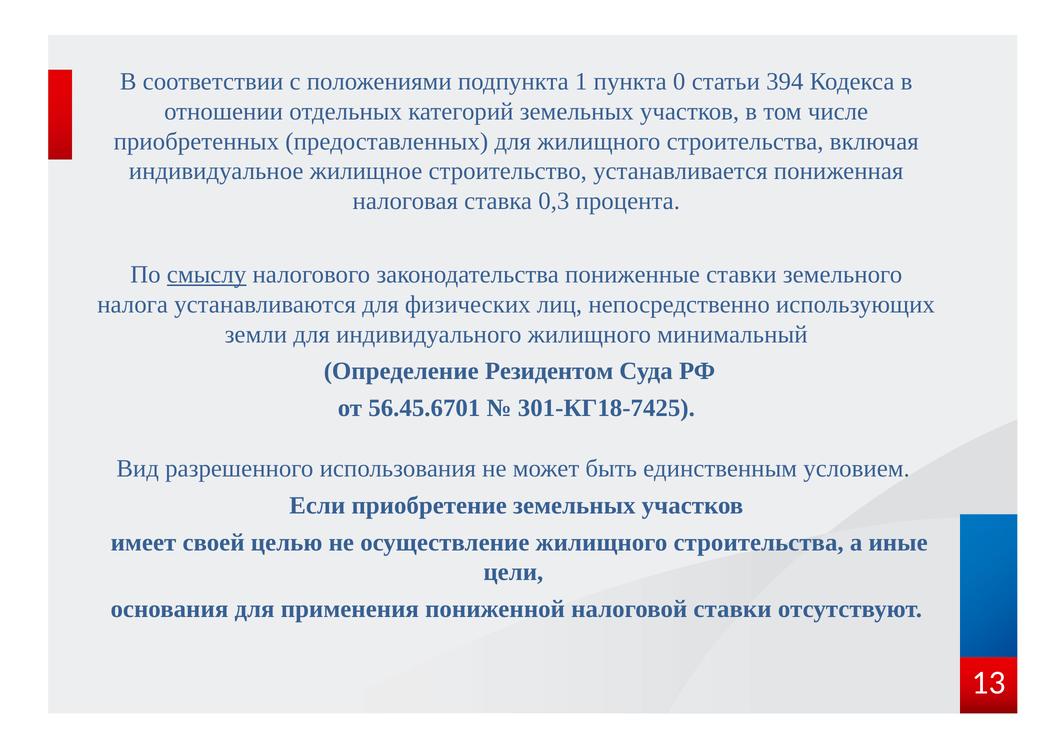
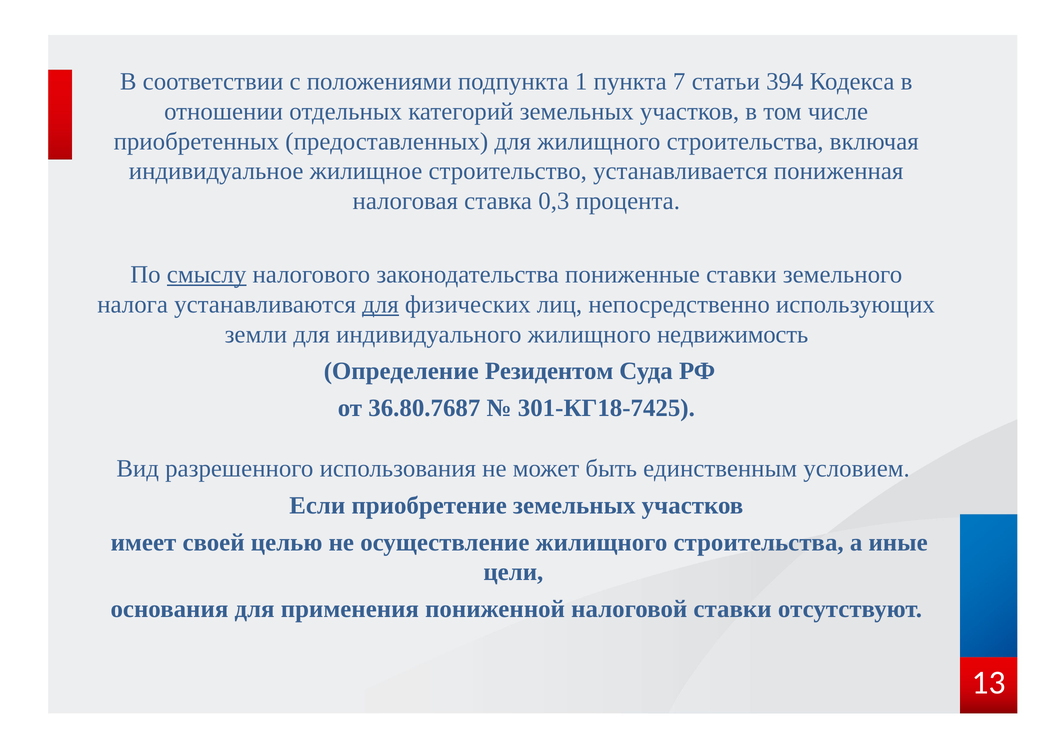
0: 0 -> 7
для at (380, 305) underline: none -> present
минимальный: минимальный -> недвижимость
56.45.6701: 56.45.6701 -> 36.80.7687
